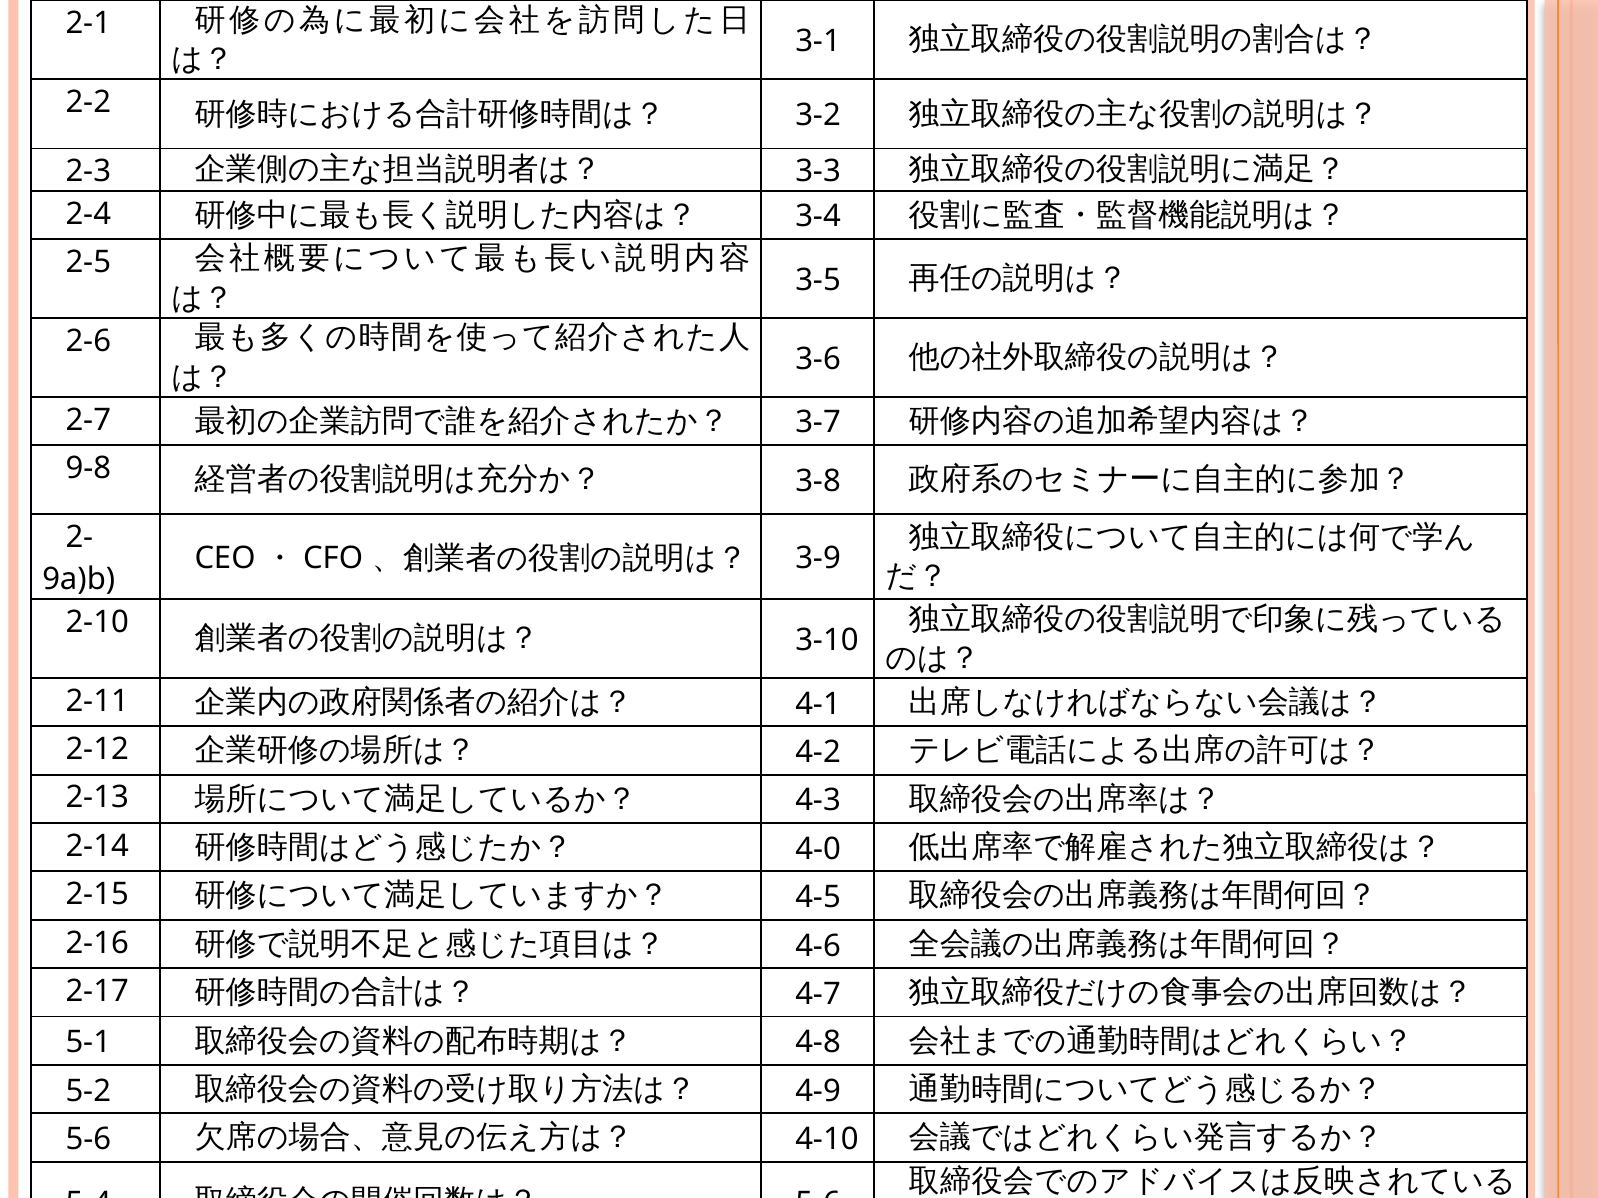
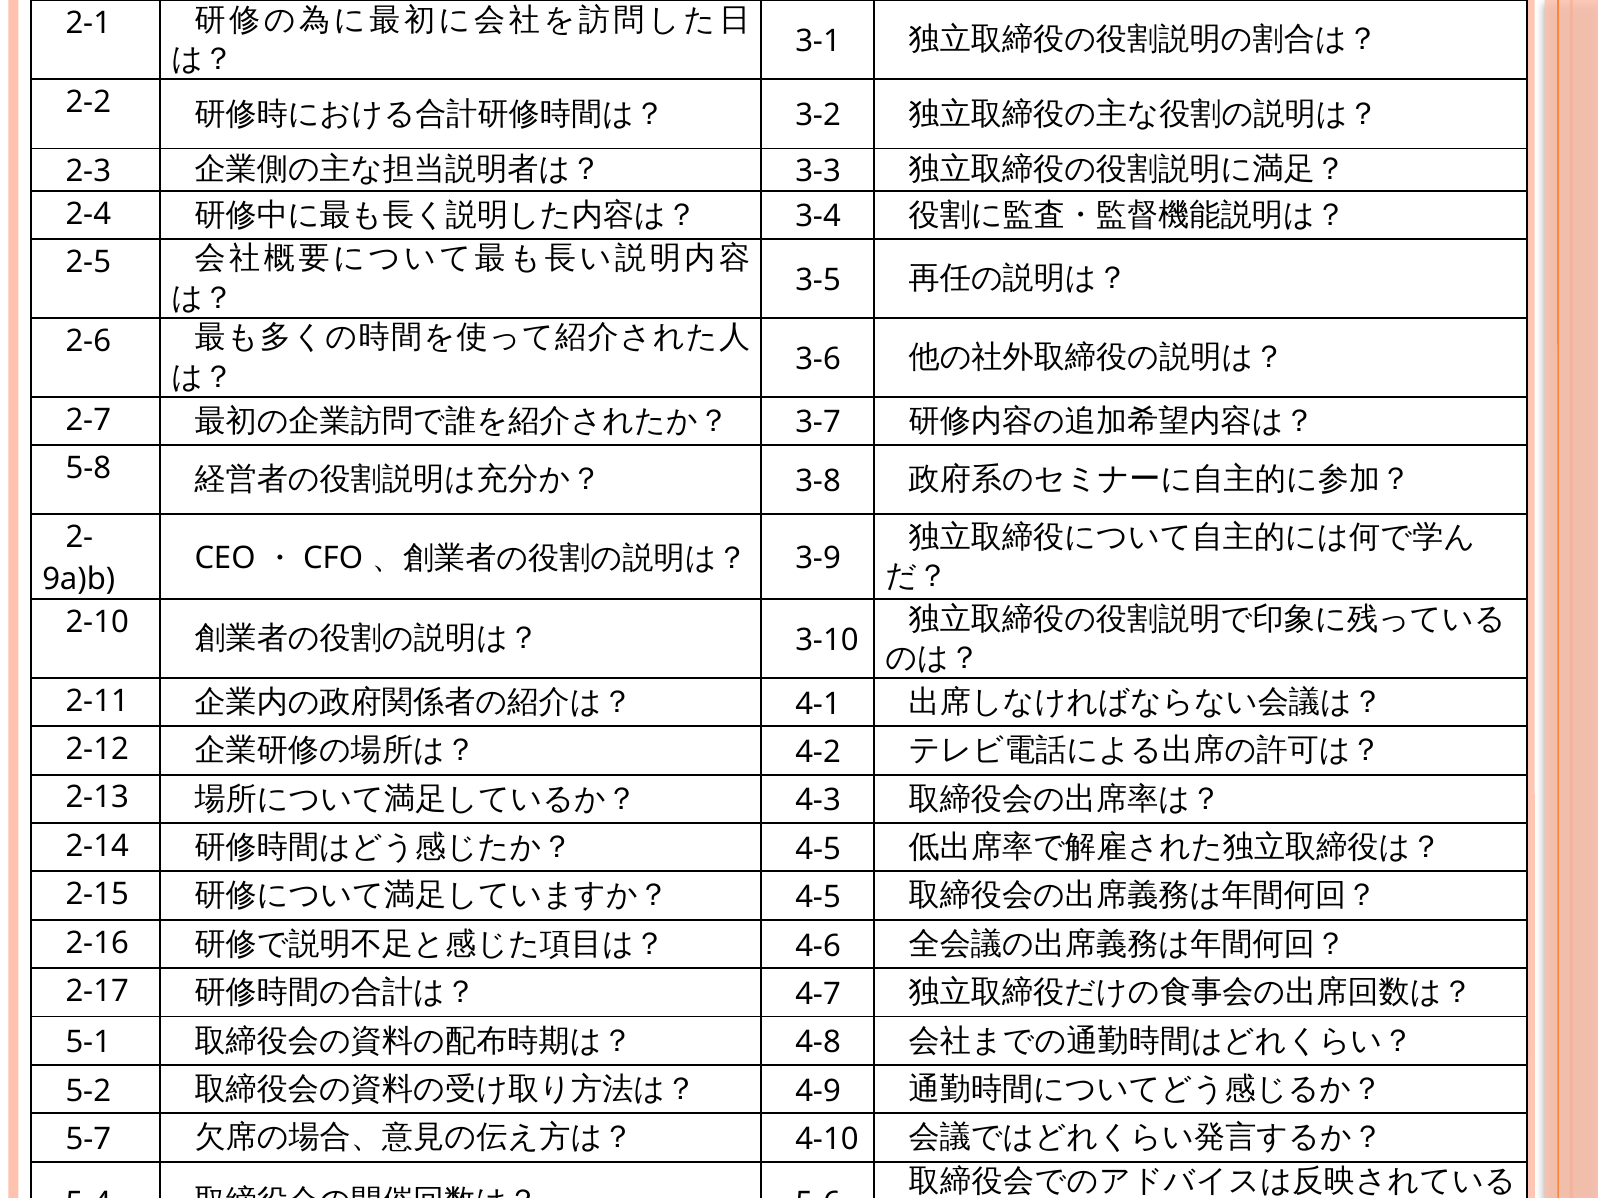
9-8: 9-8 -> 5-8
4-0 at (818, 849): 4-0 -> 4-5
5-6 at (88, 1140): 5-6 -> 5-7
